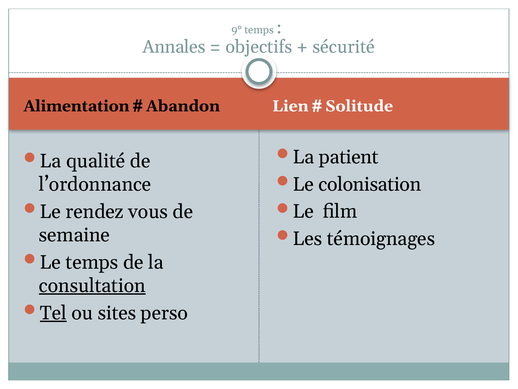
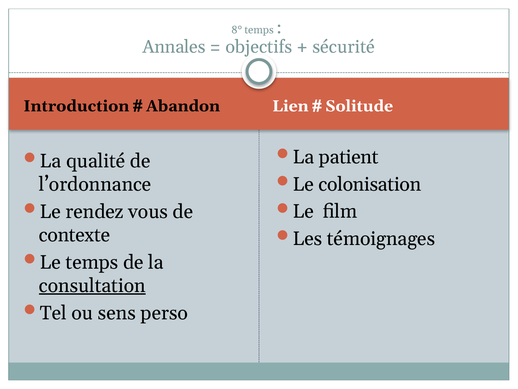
9°: 9° -> 8°
Alimentation: Alimentation -> Introduction
semaine: semaine -> contexte
Tel underline: present -> none
sites: sites -> sens
